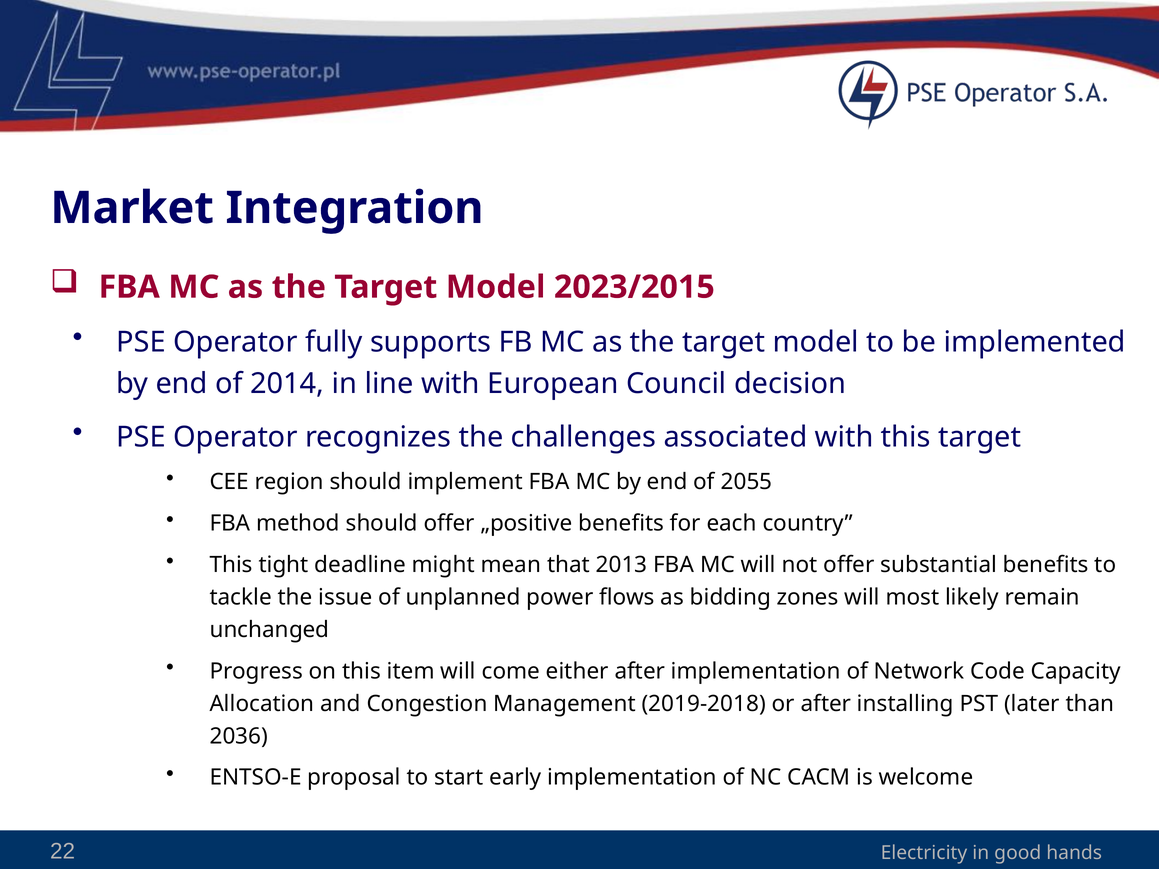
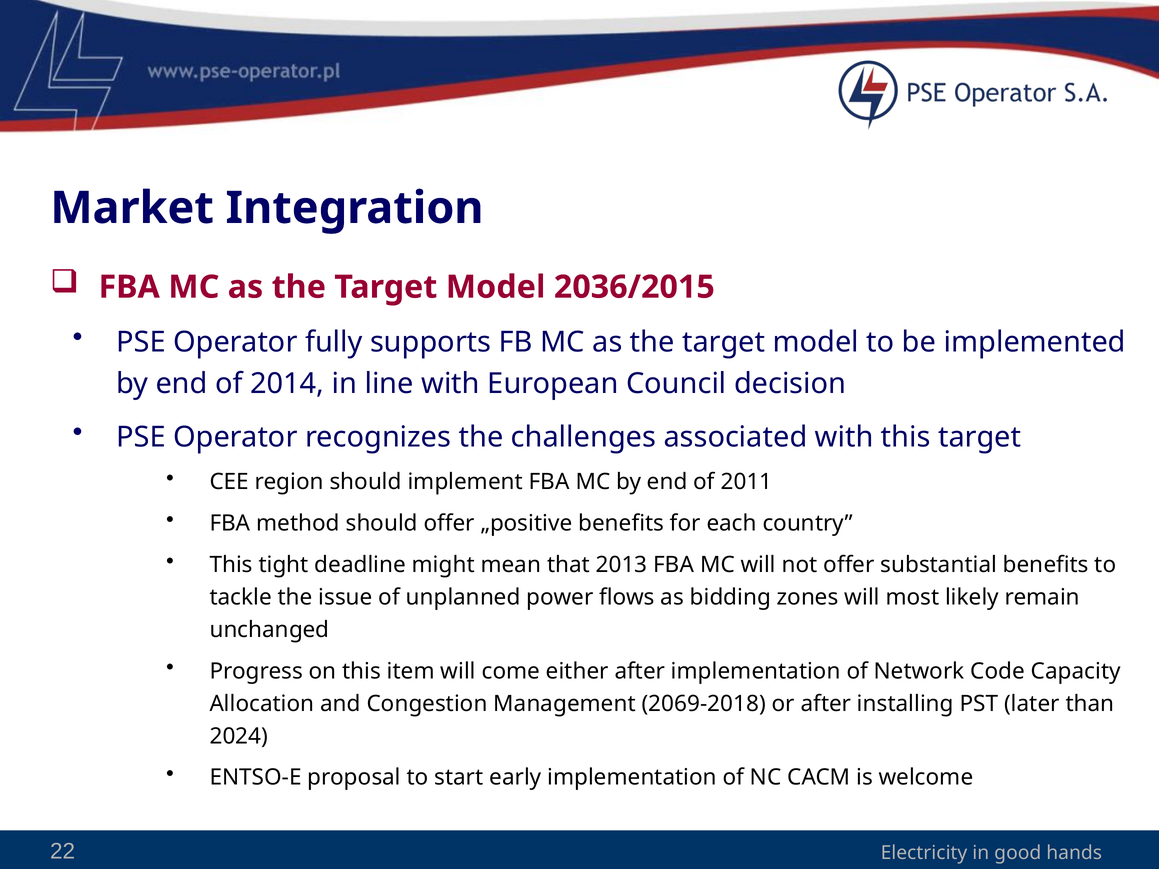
2023/2015: 2023/2015 -> 2036/2015
2055: 2055 -> 2011
2019-2018: 2019-2018 -> 2069-2018
2036: 2036 -> 2024
